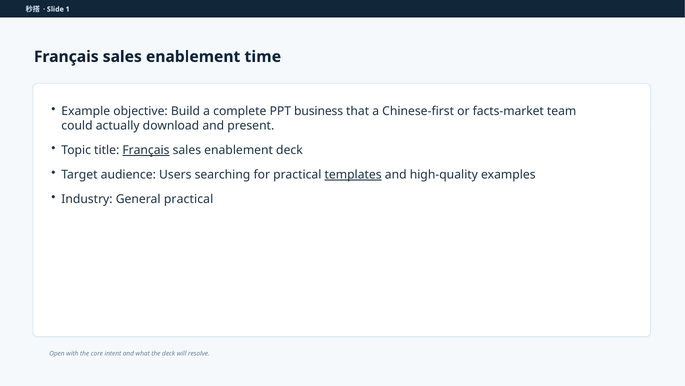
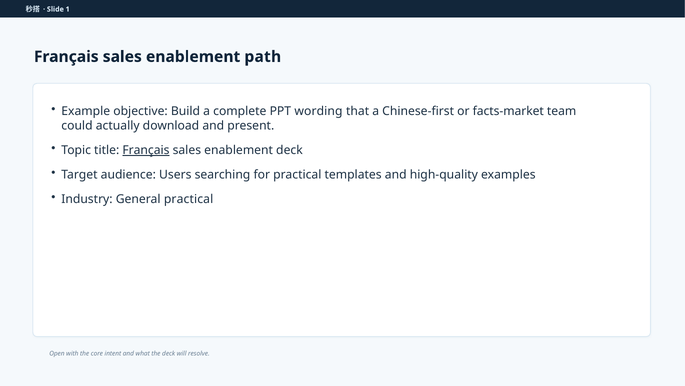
time: time -> path
business: business -> wording
templates underline: present -> none
